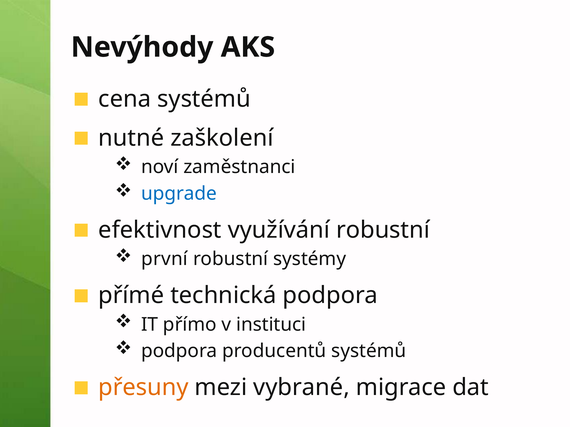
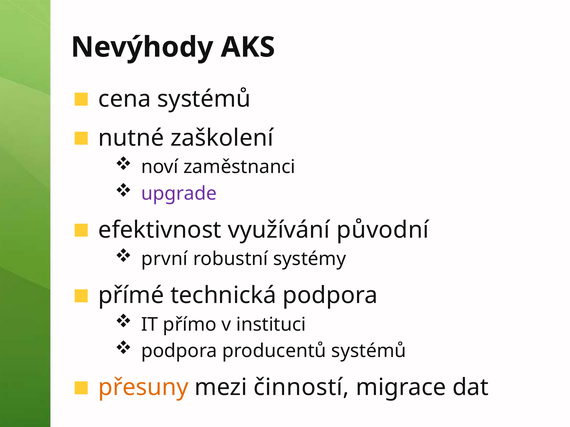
upgrade colour: blue -> purple
využívání robustní: robustní -> původní
vybrané: vybrané -> činností
